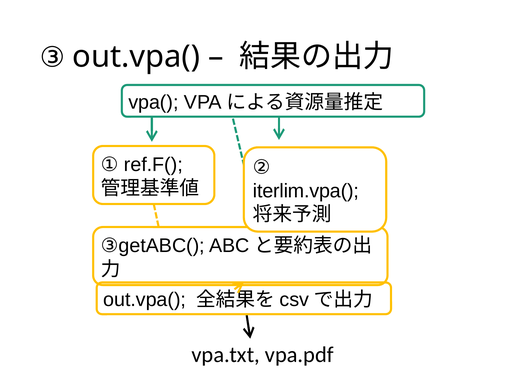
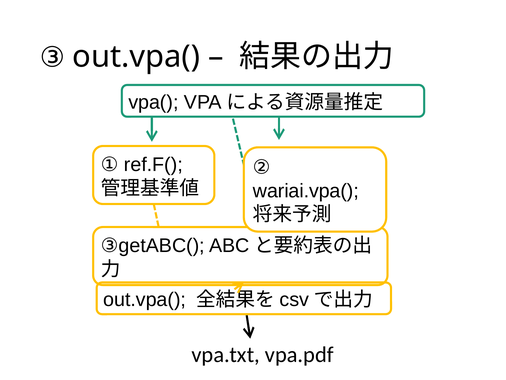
iterlim.vpa(: iterlim.vpa( -> wariai.vpa(
